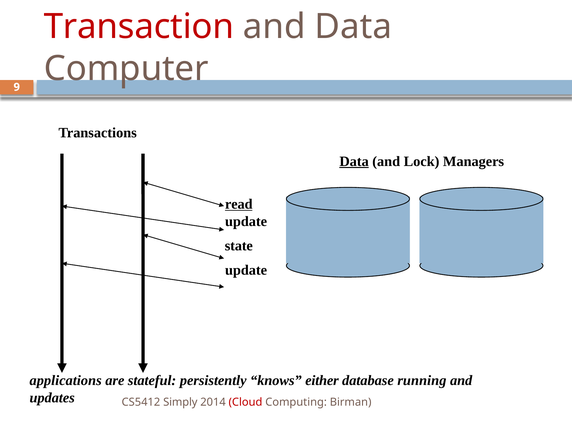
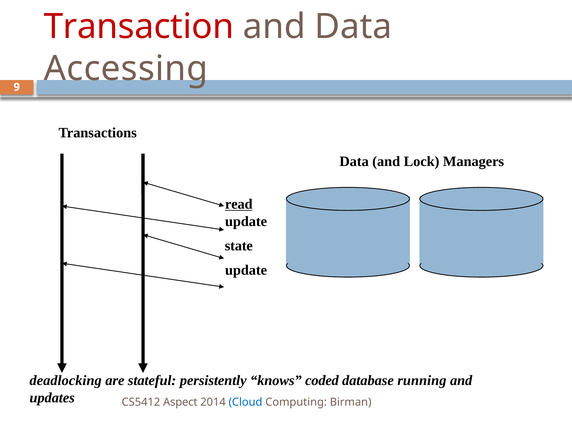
Computer: Computer -> Accessing
Data at (354, 161) underline: present -> none
applications: applications -> deadlocking
either: either -> coded
Simply: Simply -> Aspect
Cloud colour: red -> blue
